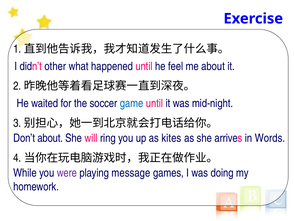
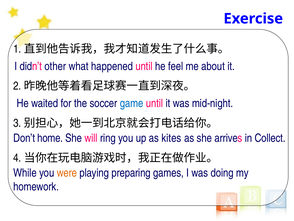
Don’t about: about -> home
Words: Words -> Collect
were colour: purple -> orange
message: message -> preparing
